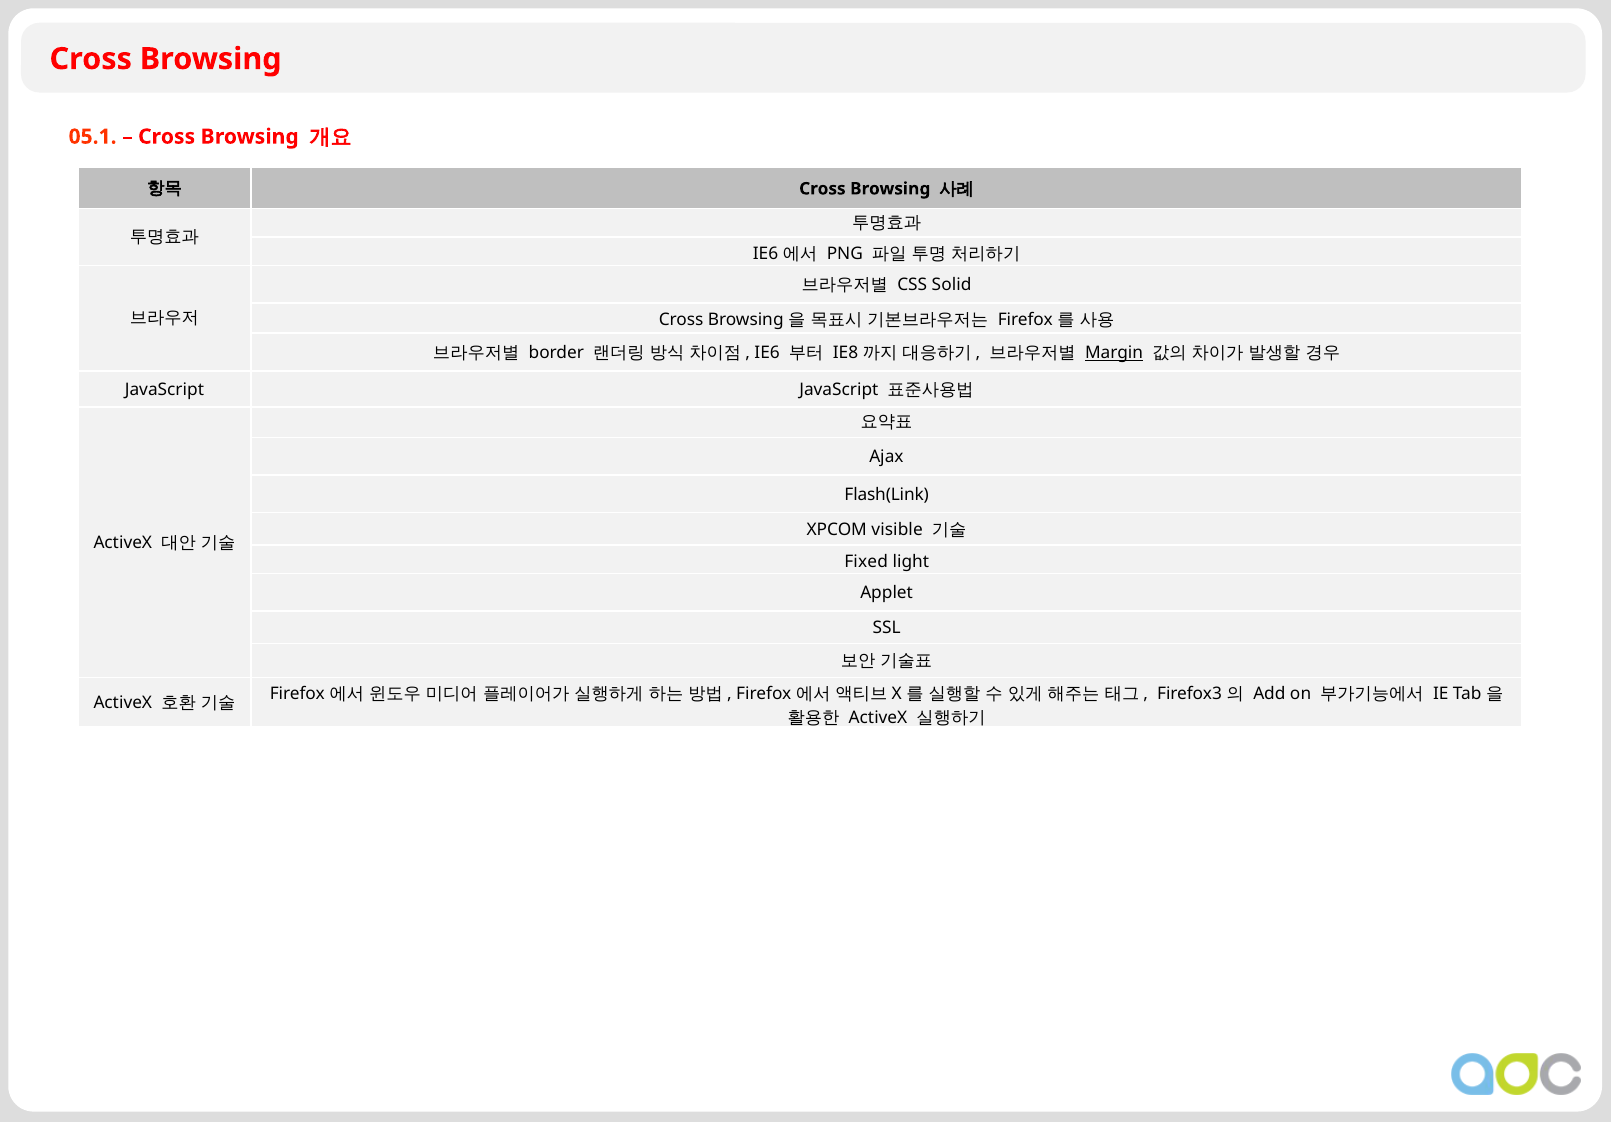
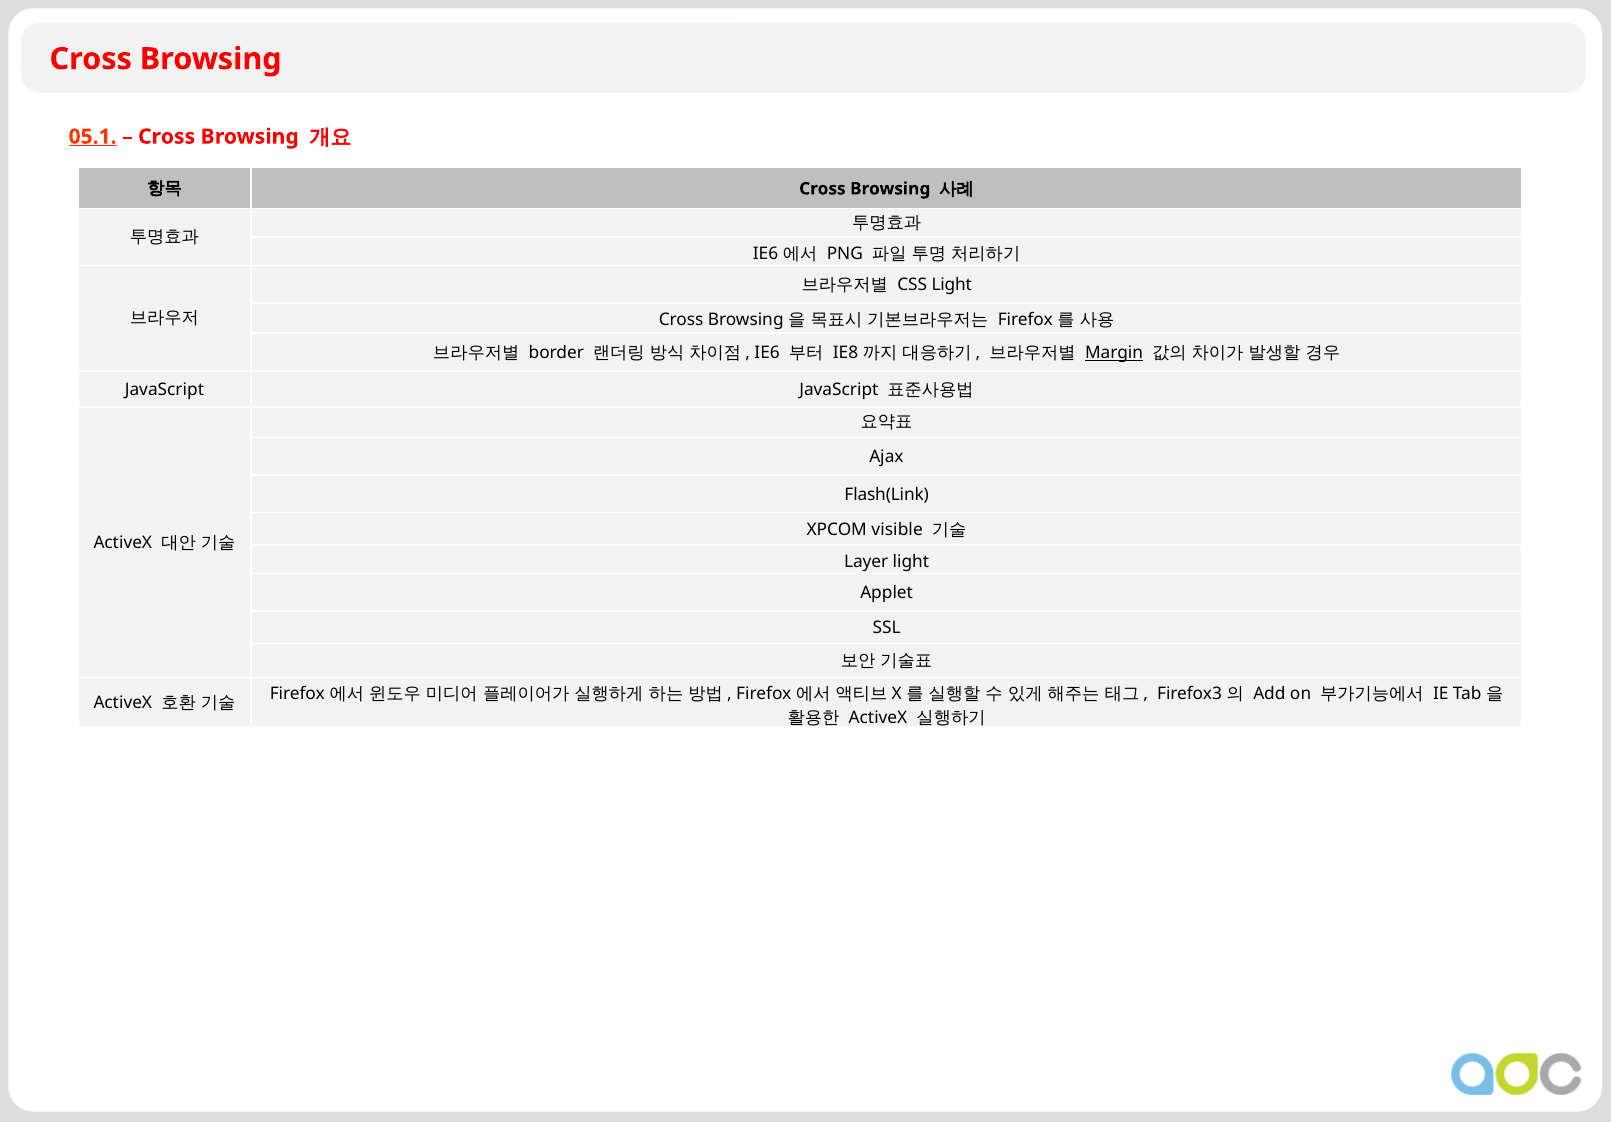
05.1 underline: none -> present
CSS Solid: Solid -> Light
Fixed: Fixed -> Layer
